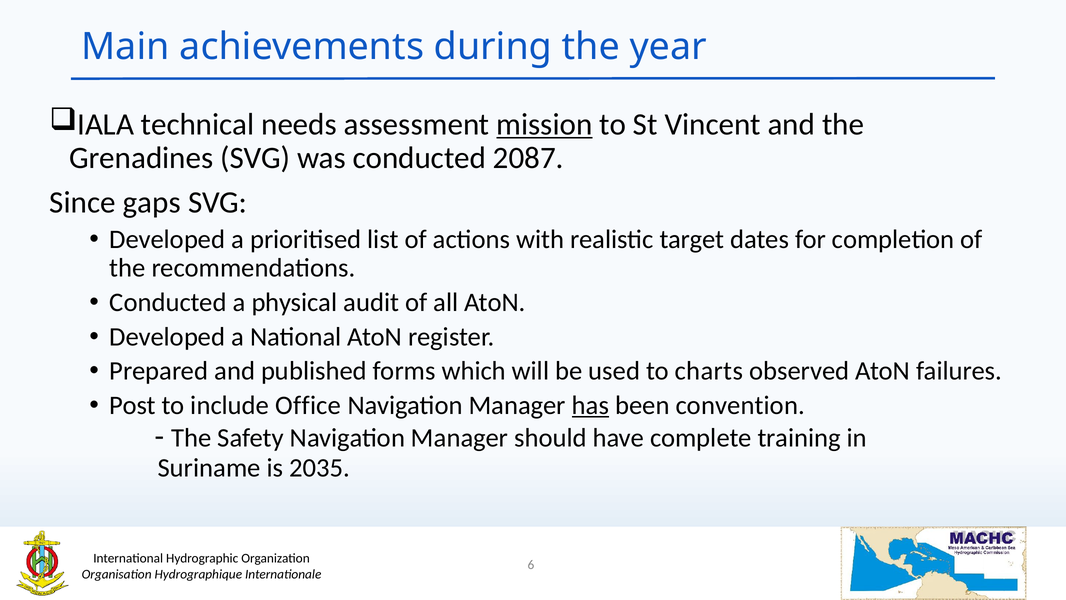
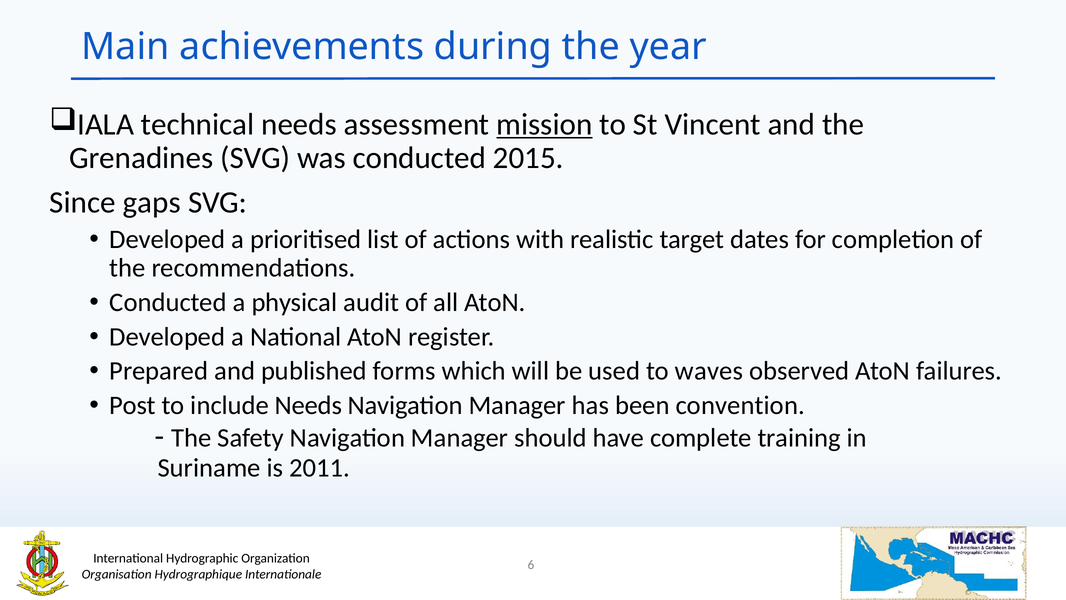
2087: 2087 -> 2015
charts: charts -> waves
include Office: Office -> Needs
has underline: present -> none
2035: 2035 -> 2011
